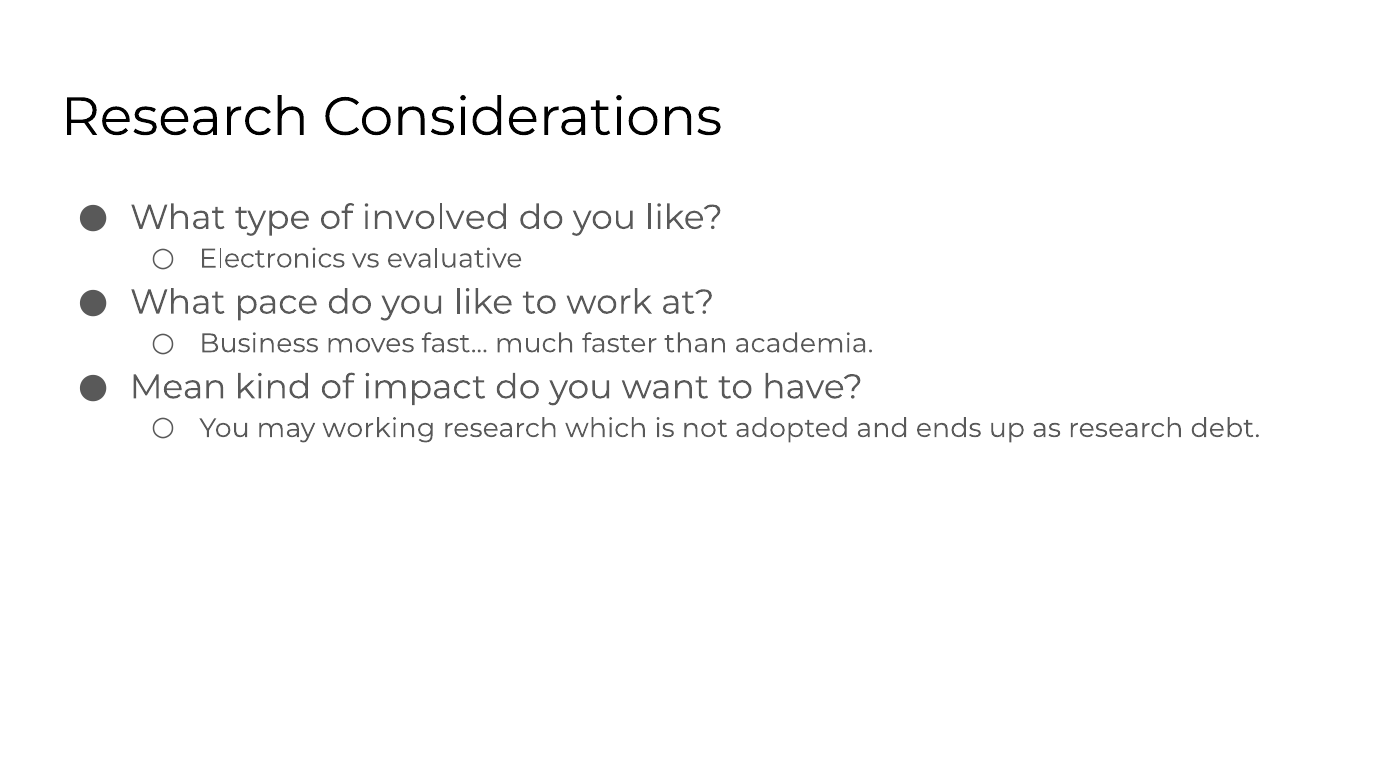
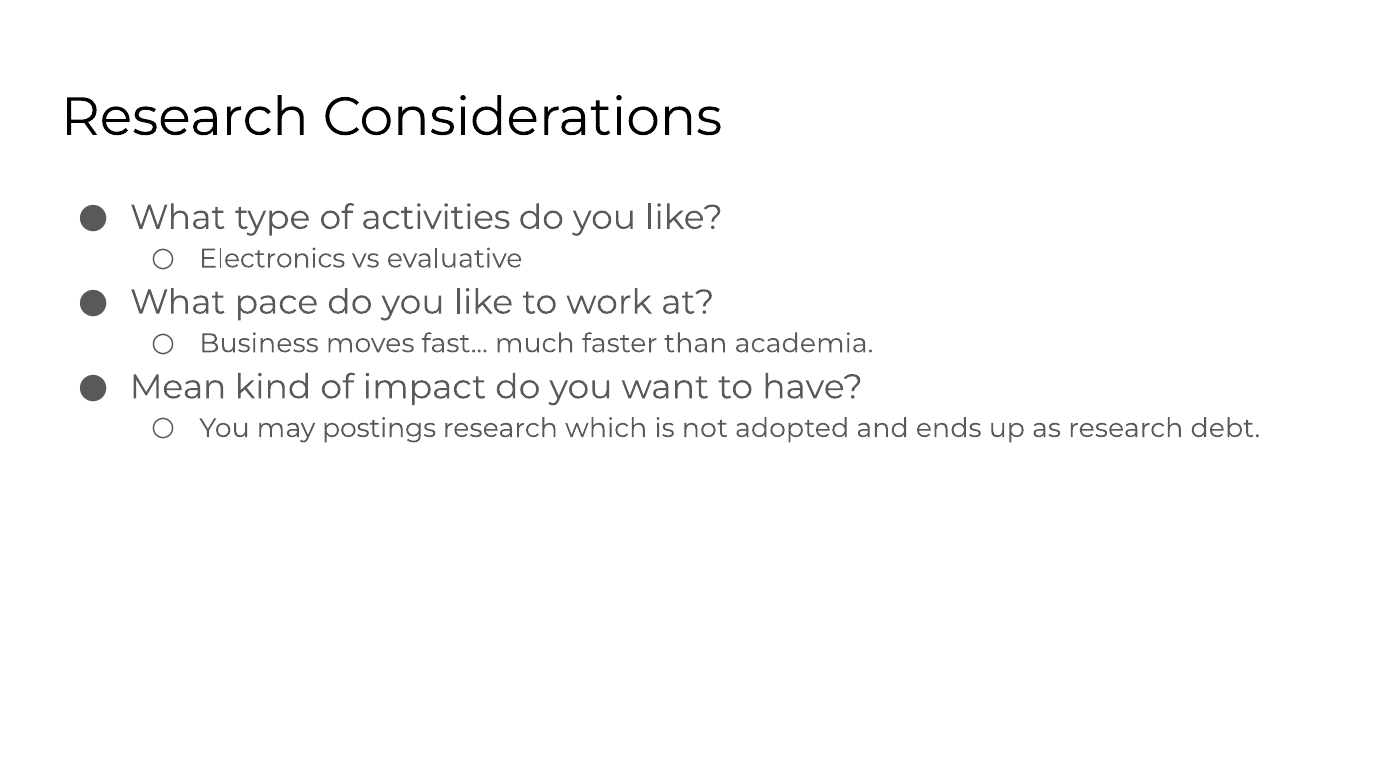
involved: involved -> activities
working: working -> postings
